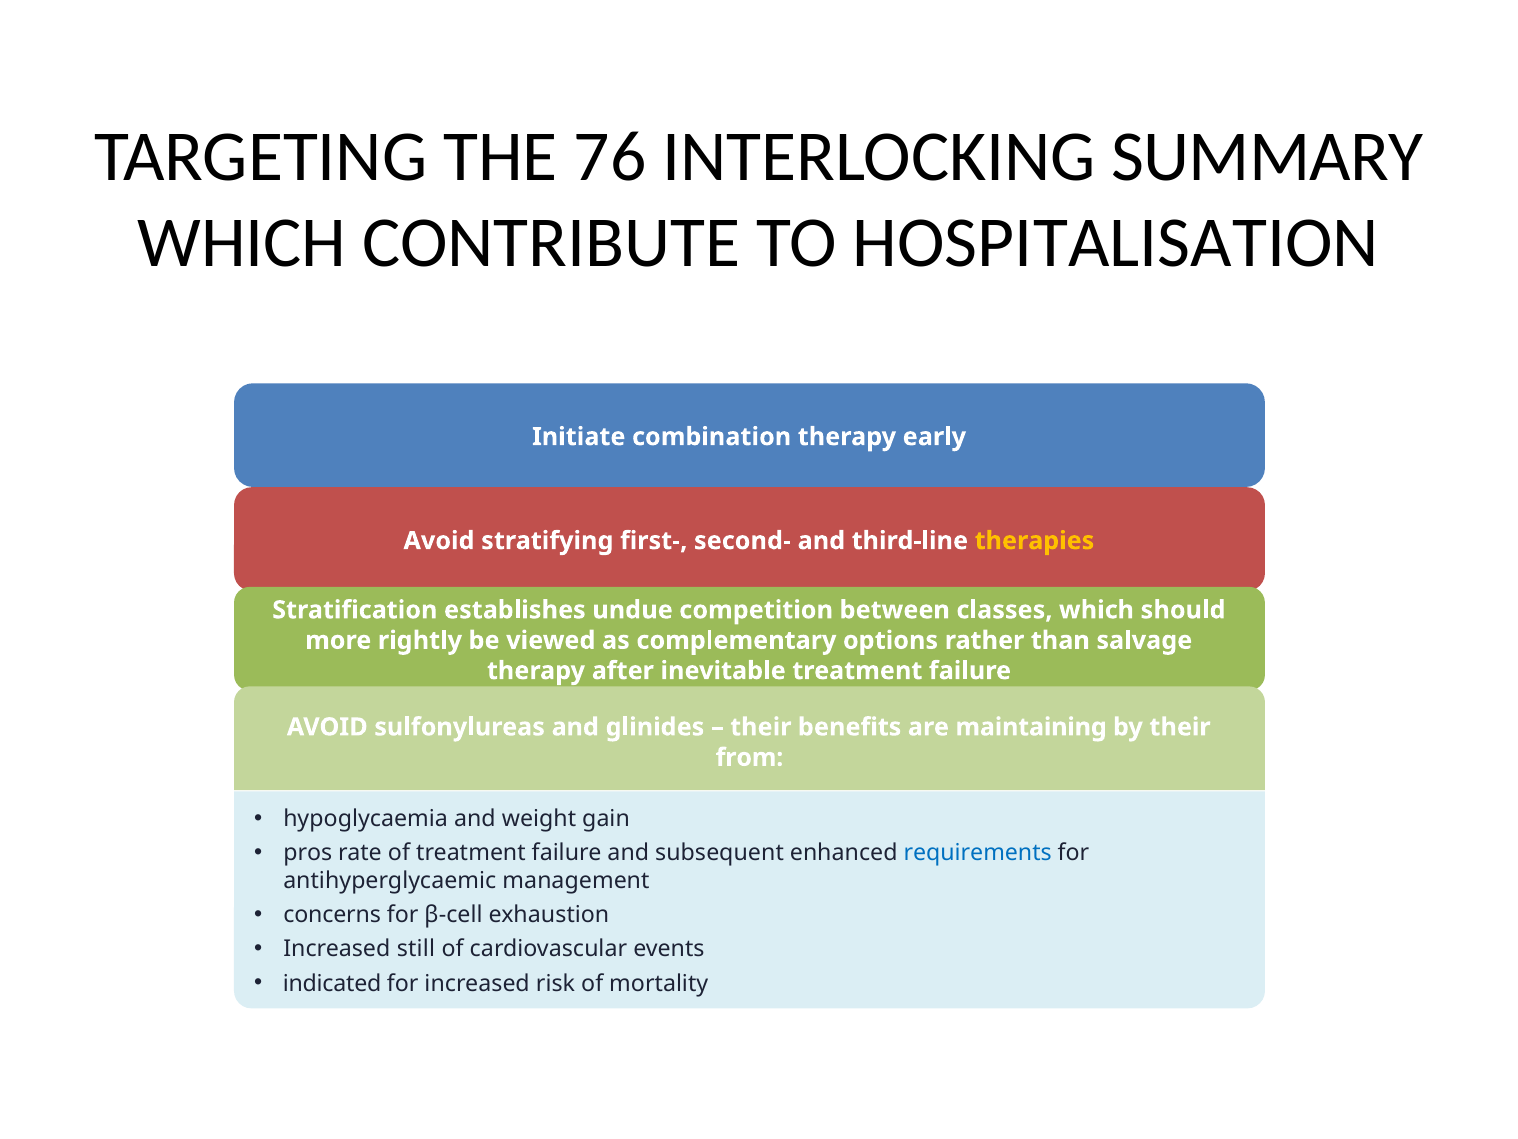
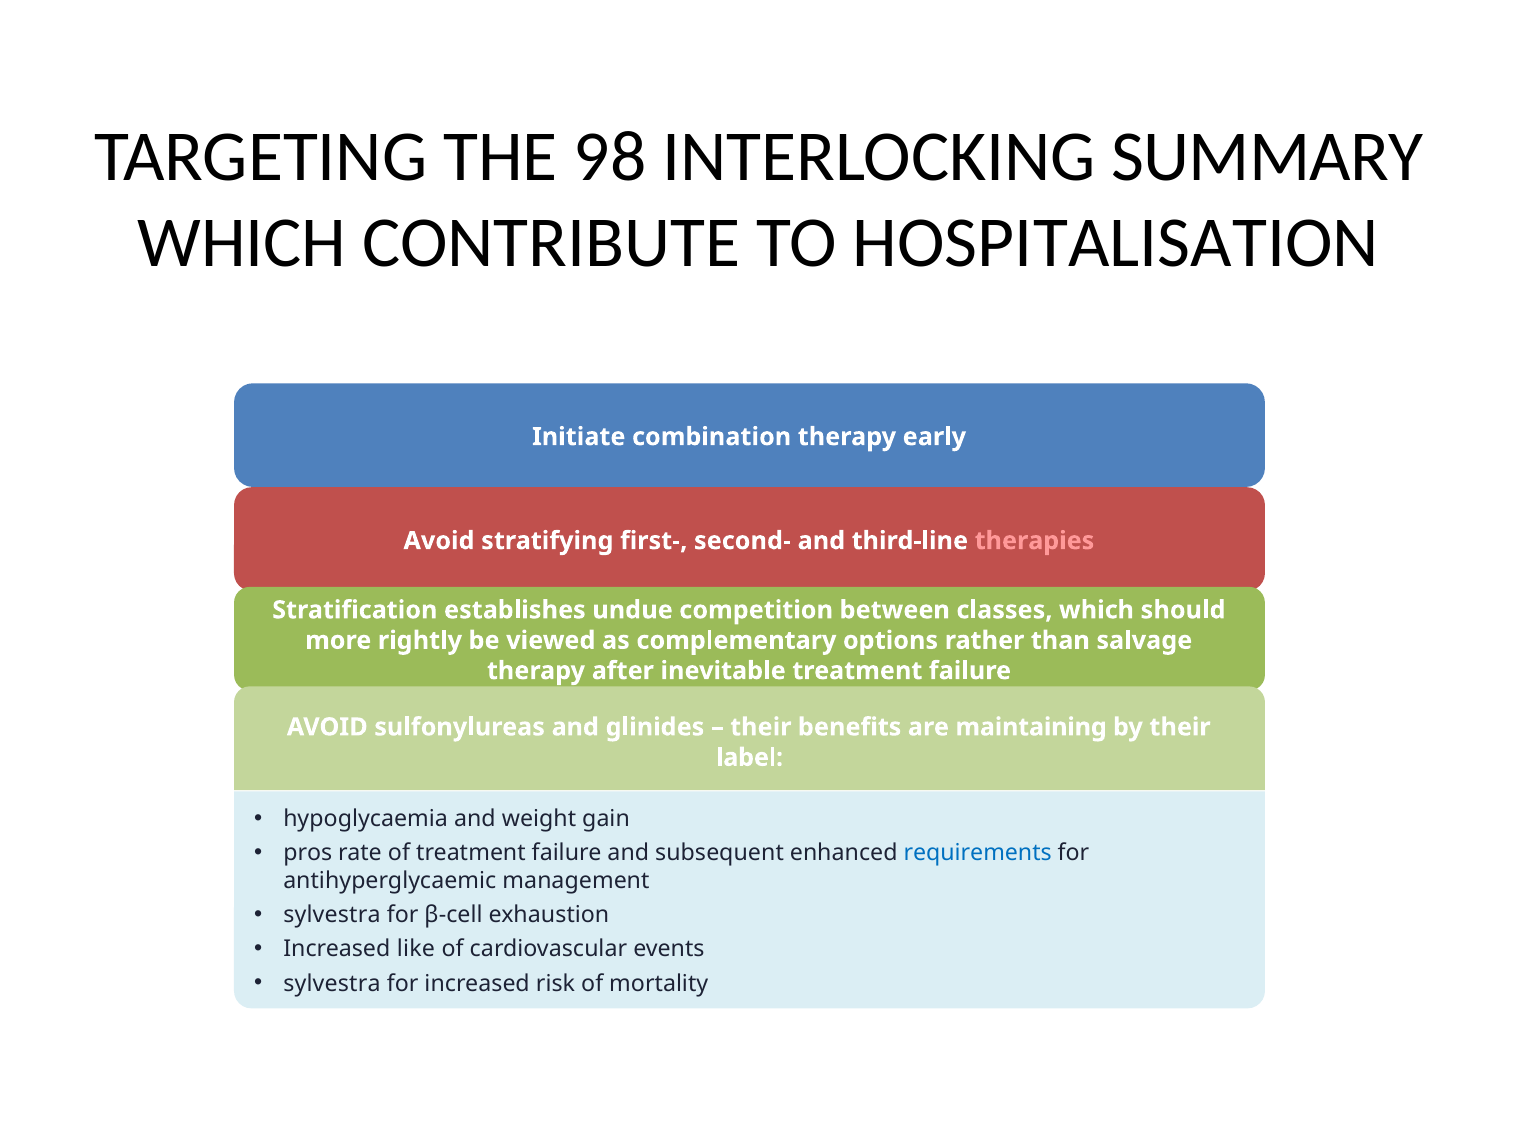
76: 76 -> 98
therapies colour: yellow -> pink
from: from -> label
concerns at (332, 915): concerns -> sylvestra
still: still -> like
indicated at (332, 983): indicated -> sylvestra
